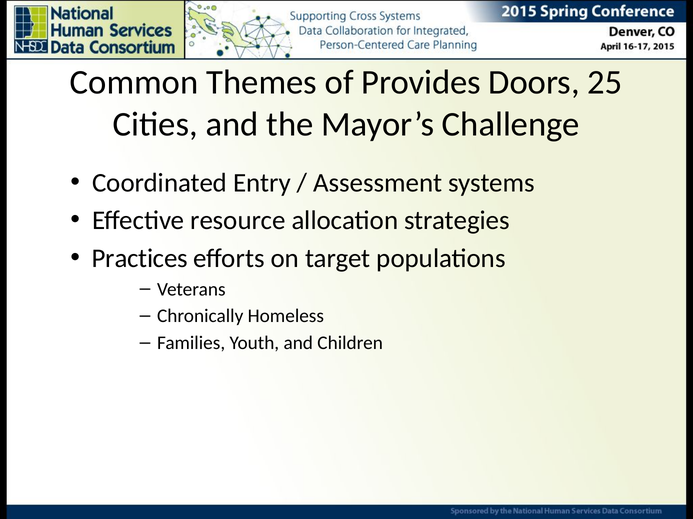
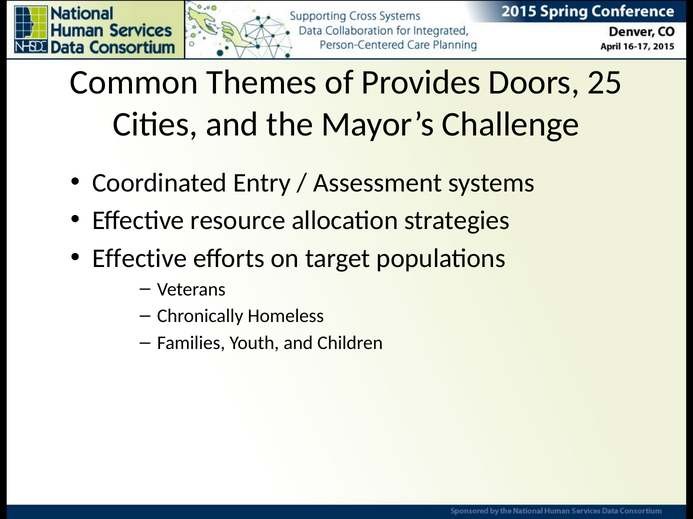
Practices at (140, 259): Practices -> Effective
